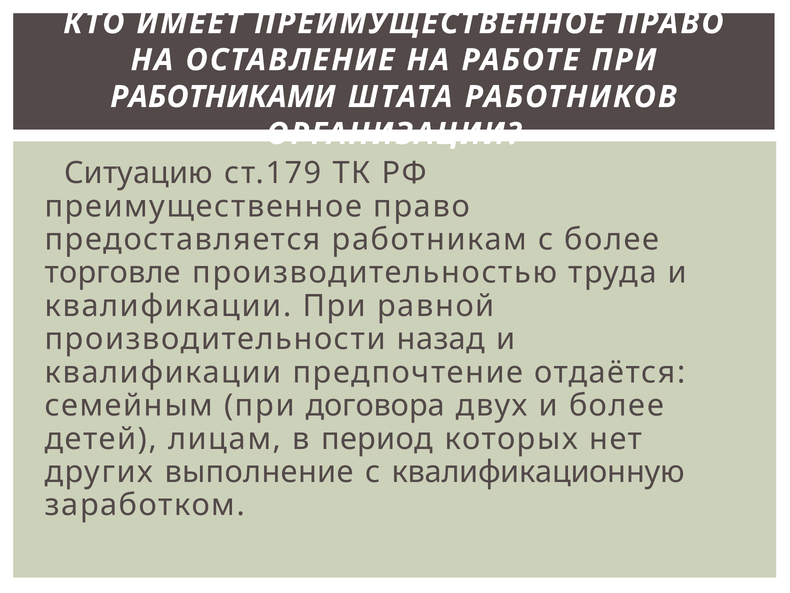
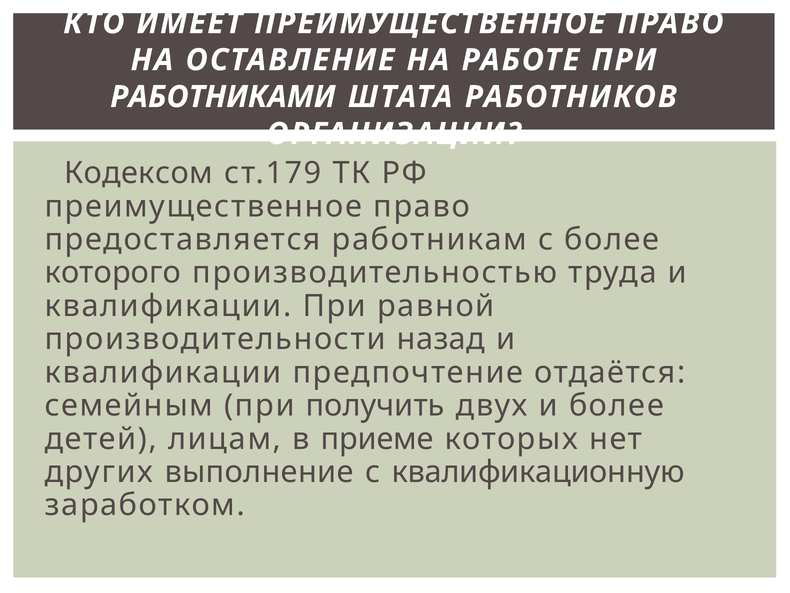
Ситуацию: Ситуацию -> Кодексом
торговле: торговле -> которого
договора: договора -> получить
период: период -> приеме
